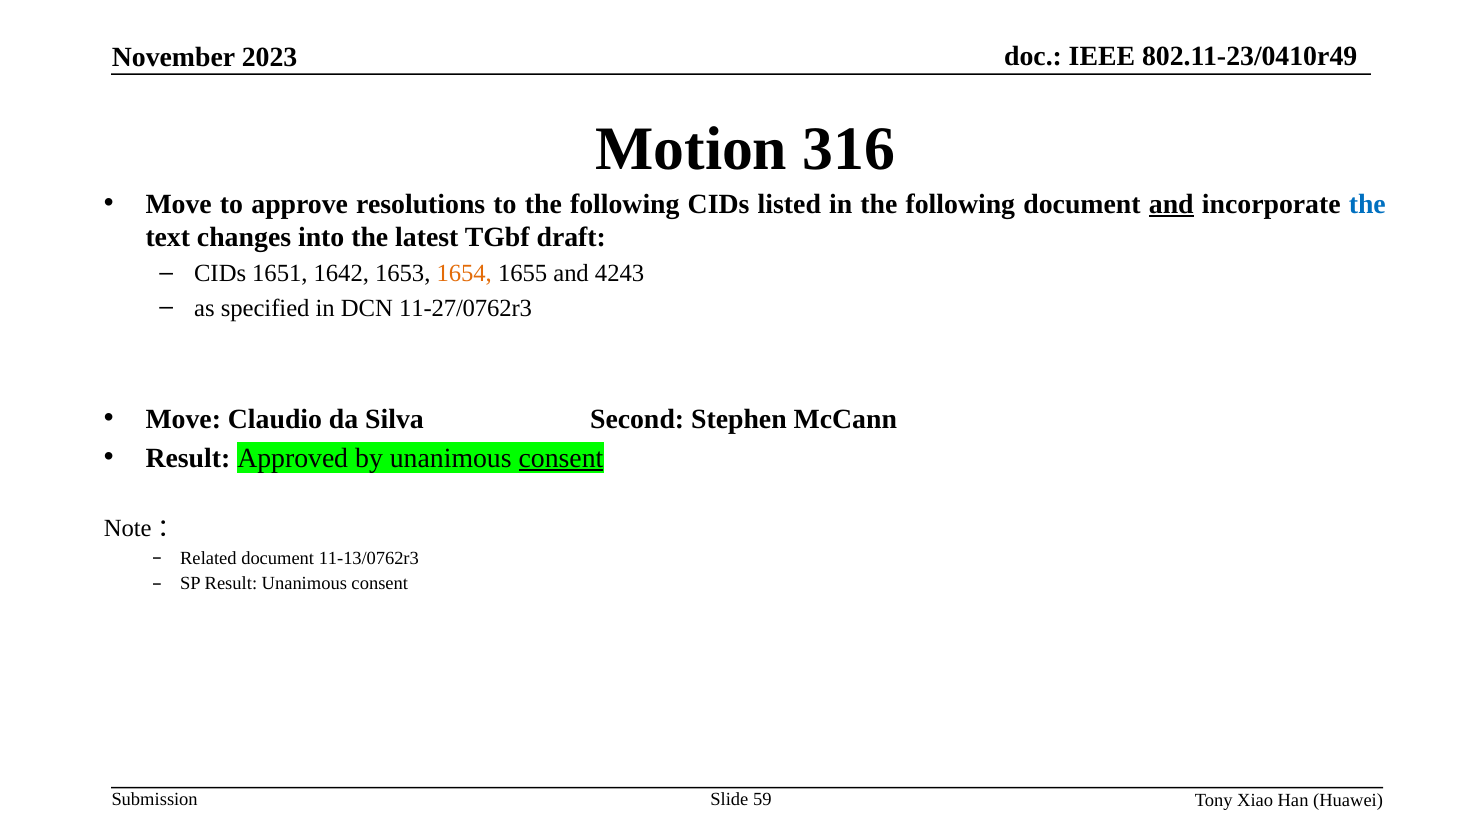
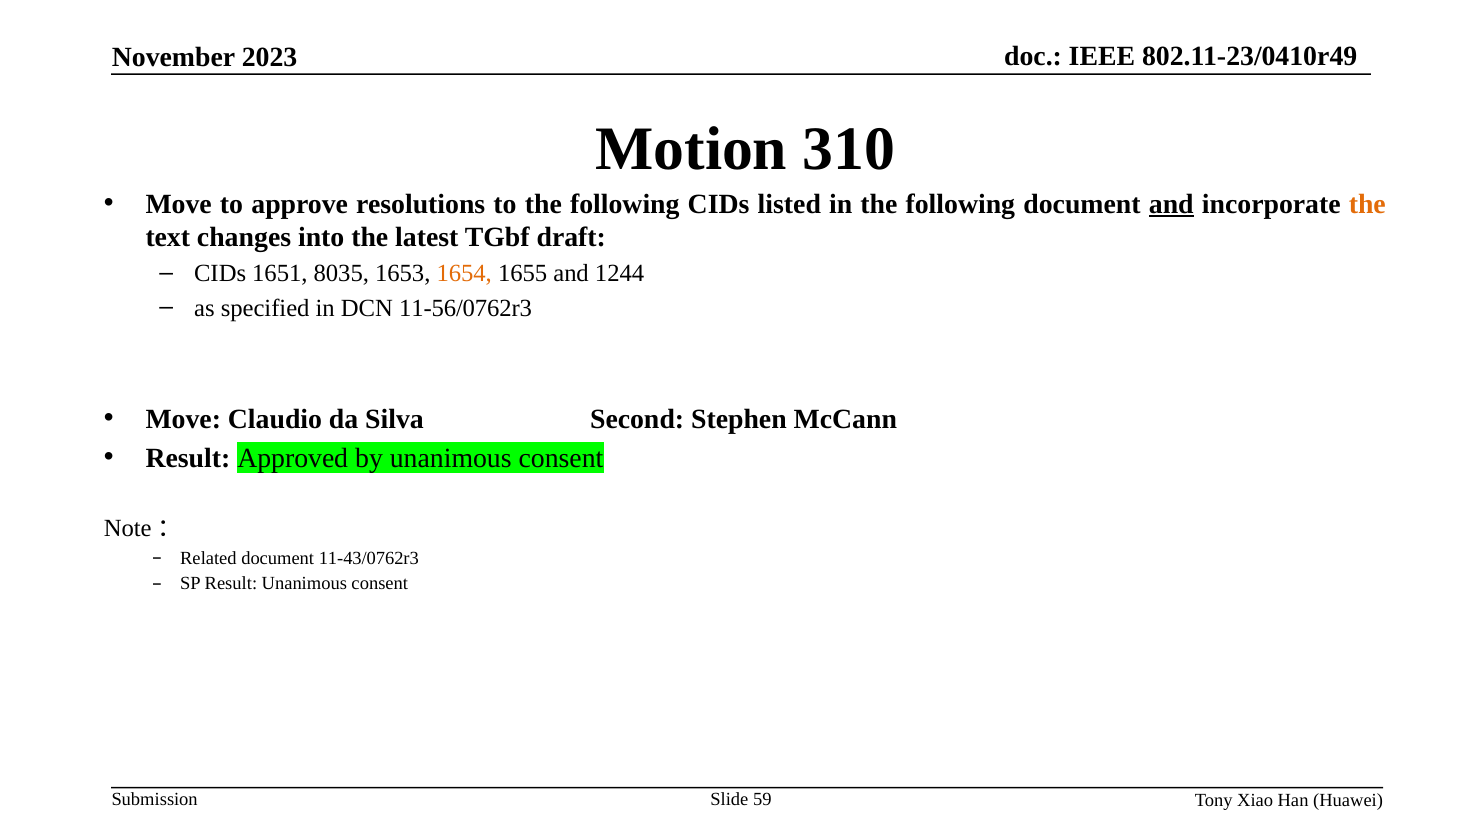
316: 316 -> 310
the at (1367, 204) colour: blue -> orange
1642: 1642 -> 8035
4243: 4243 -> 1244
11-27/0762r3: 11-27/0762r3 -> 11-56/0762r3
consent at (561, 458) underline: present -> none
11-13/0762r3: 11-13/0762r3 -> 11-43/0762r3
